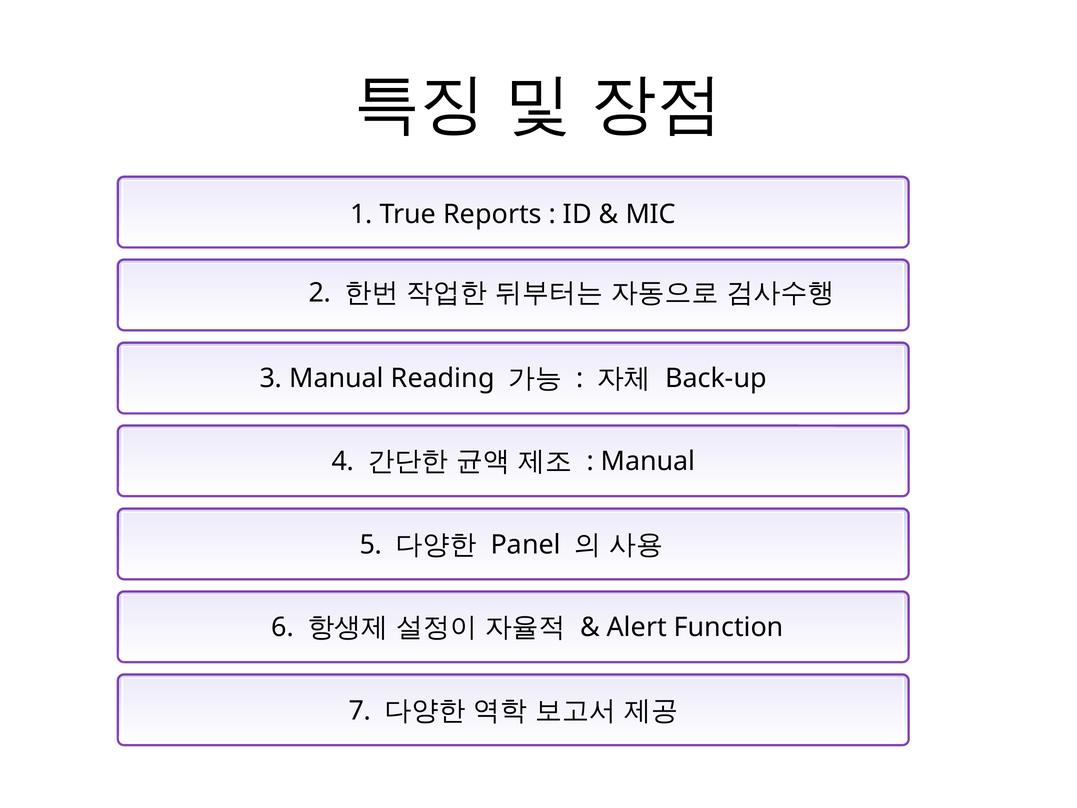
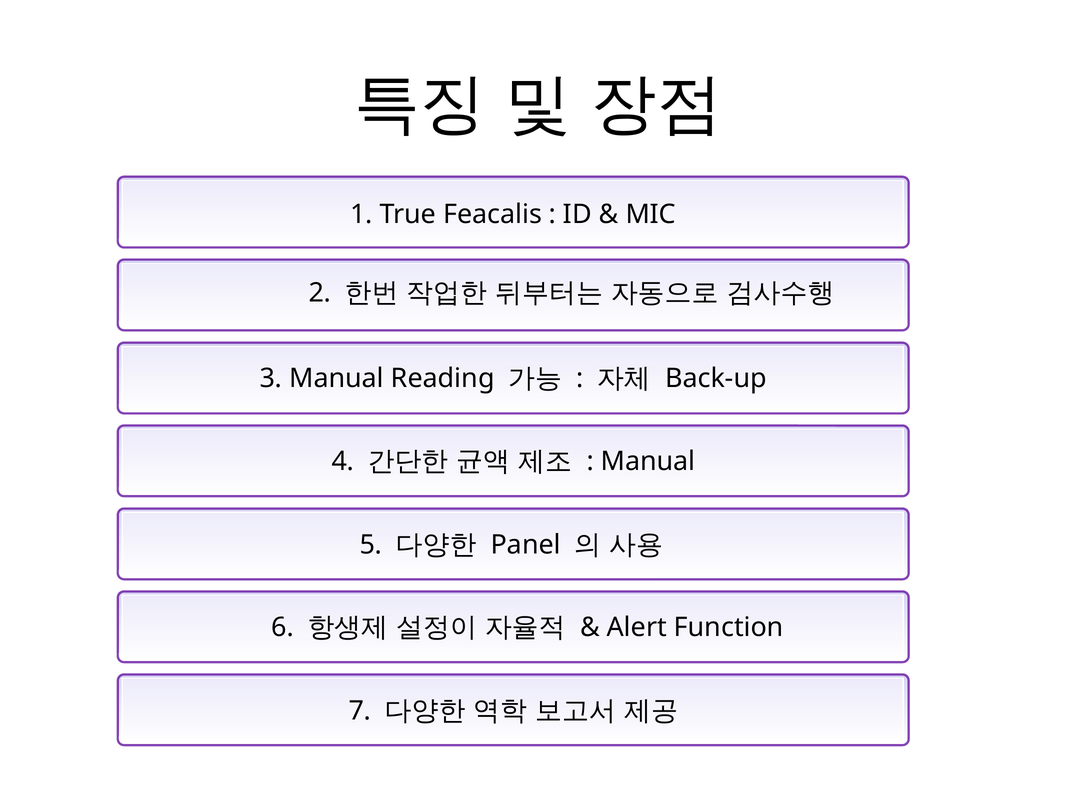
Reports: Reports -> Feacalis
